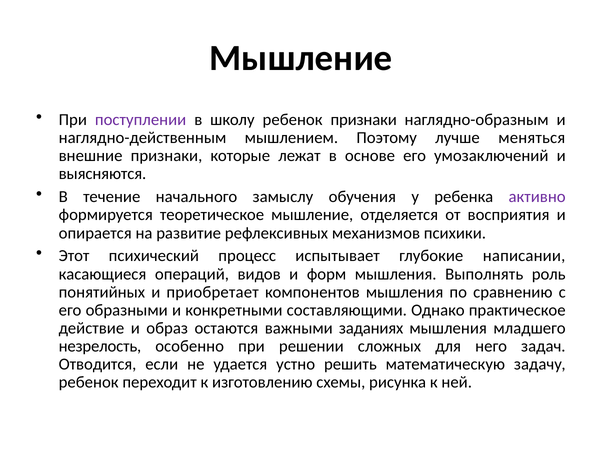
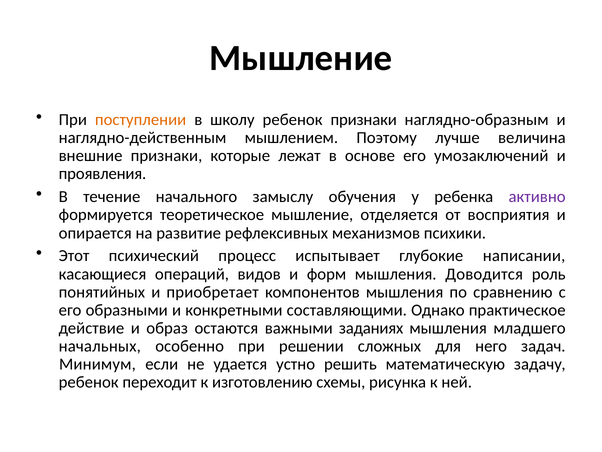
поступлении colour: purple -> orange
меняться: меняться -> величина
выясняются: выясняются -> проявления
Выполнять: Выполнять -> Доводится
незрелость: незрелость -> начальных
Отводится: Отводится -> Минимум
